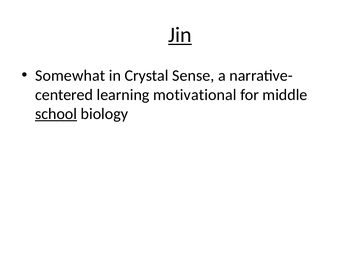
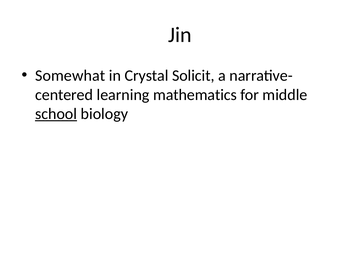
Jin underline: present -> none
Sense: Sense -> Solicit
motivational: motivational -> mathematics
